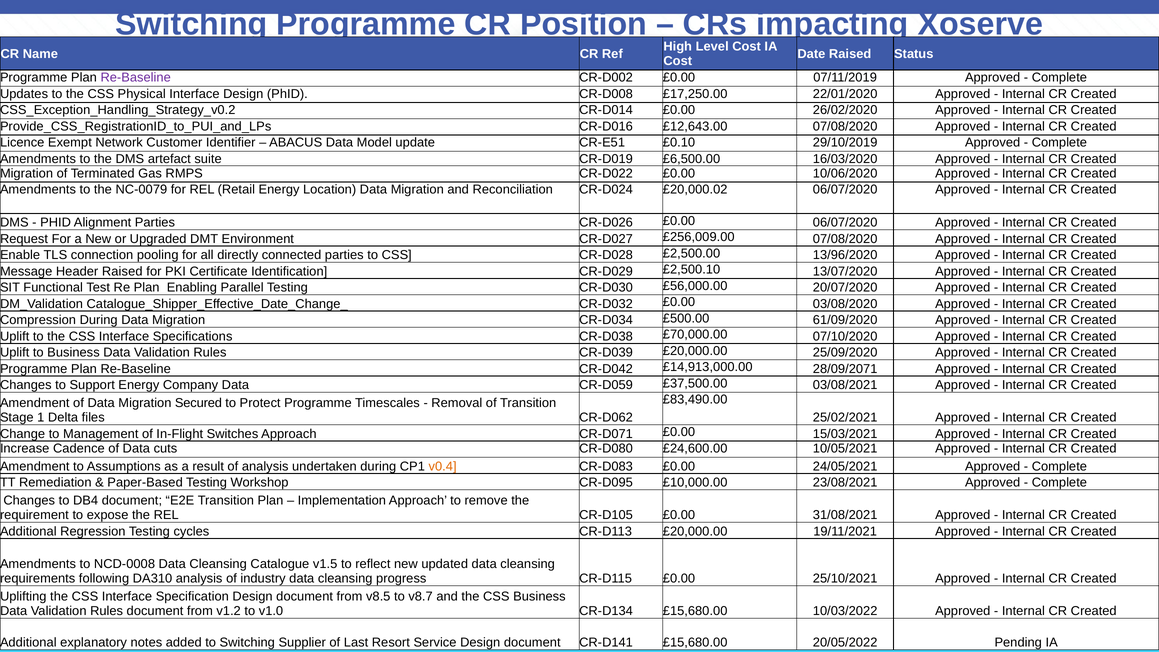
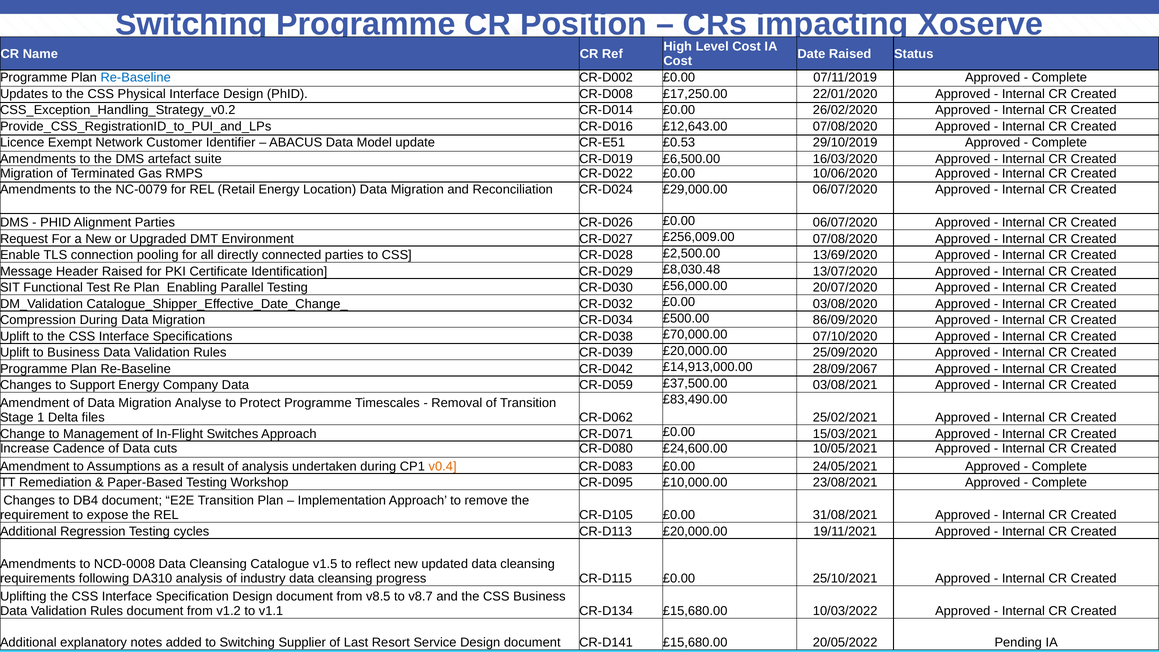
Re-Baseline at (136, 78) colour: purple -> blue
£0.10: £0.10 -> £0.53
£20,000.02: £20,000.02 -> £29,000.00
13/96/2020: 13/96/2020 -> 13/69/2020
£2,500.10: £2,500.10 -> £8,030.48
61/09/2020: 61/09/2020 -> 86/09/2020
28/09/2071: 28/09/2071 -> 28/09/2067
Secured: Secured -> Analyse
v1.0: v1.0 -> v1.1
